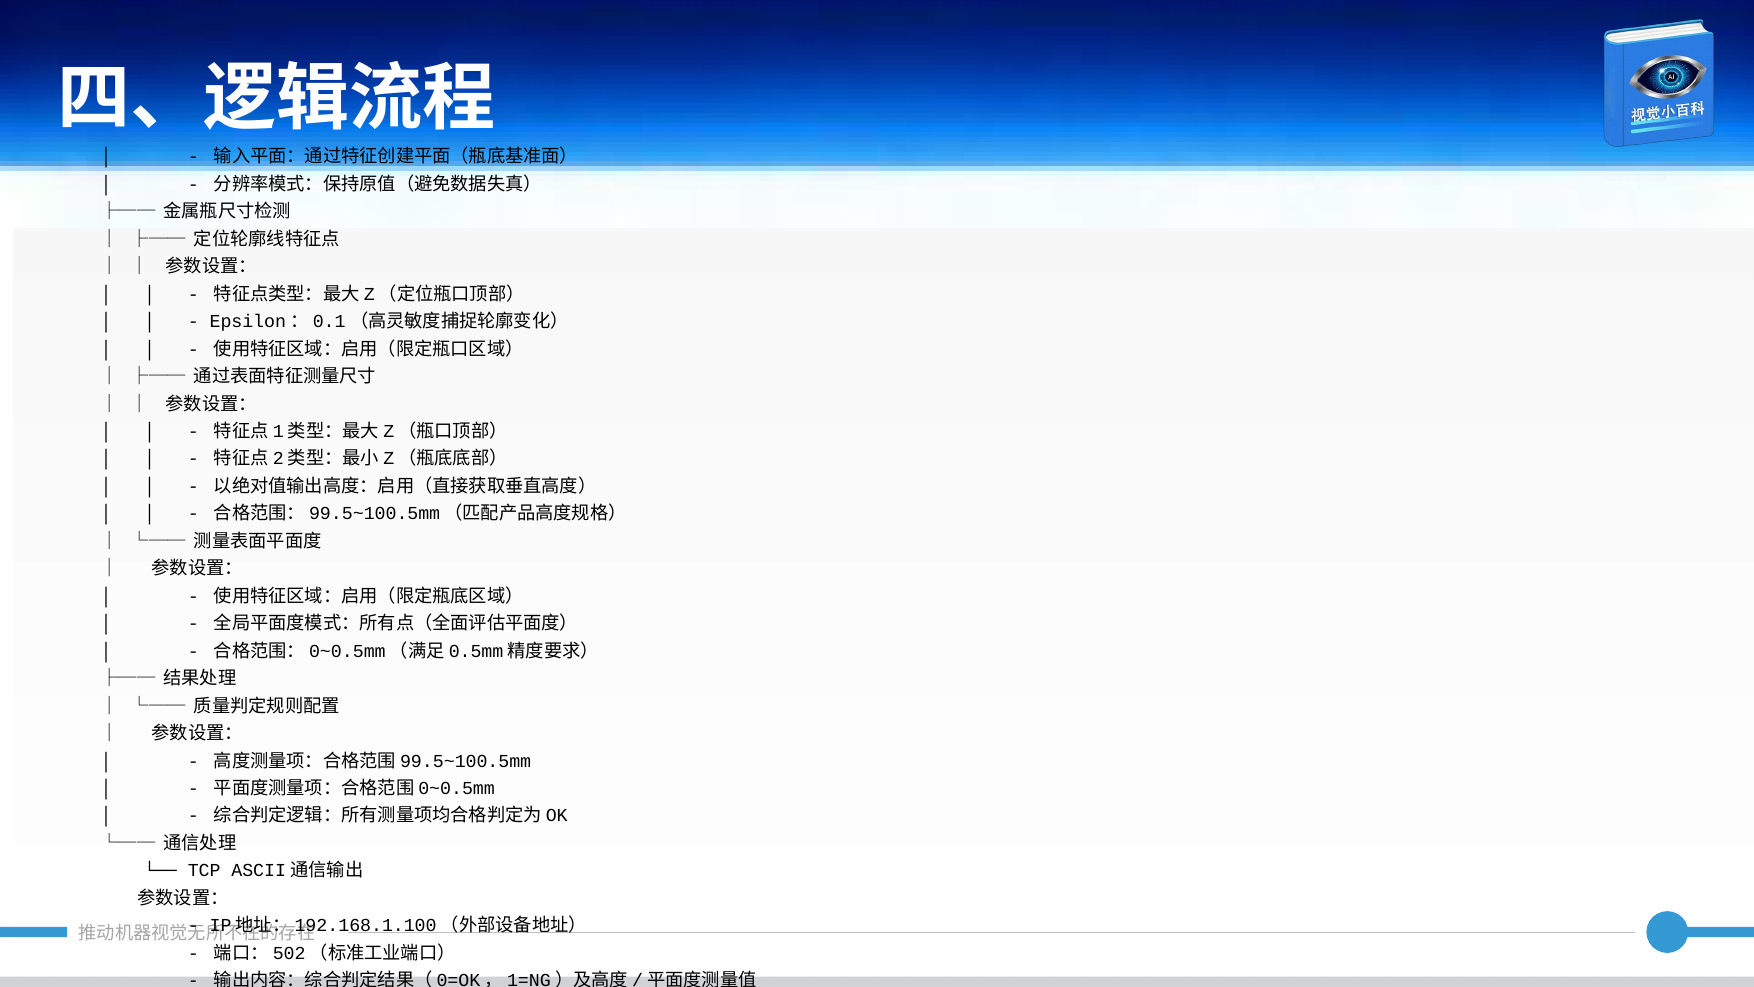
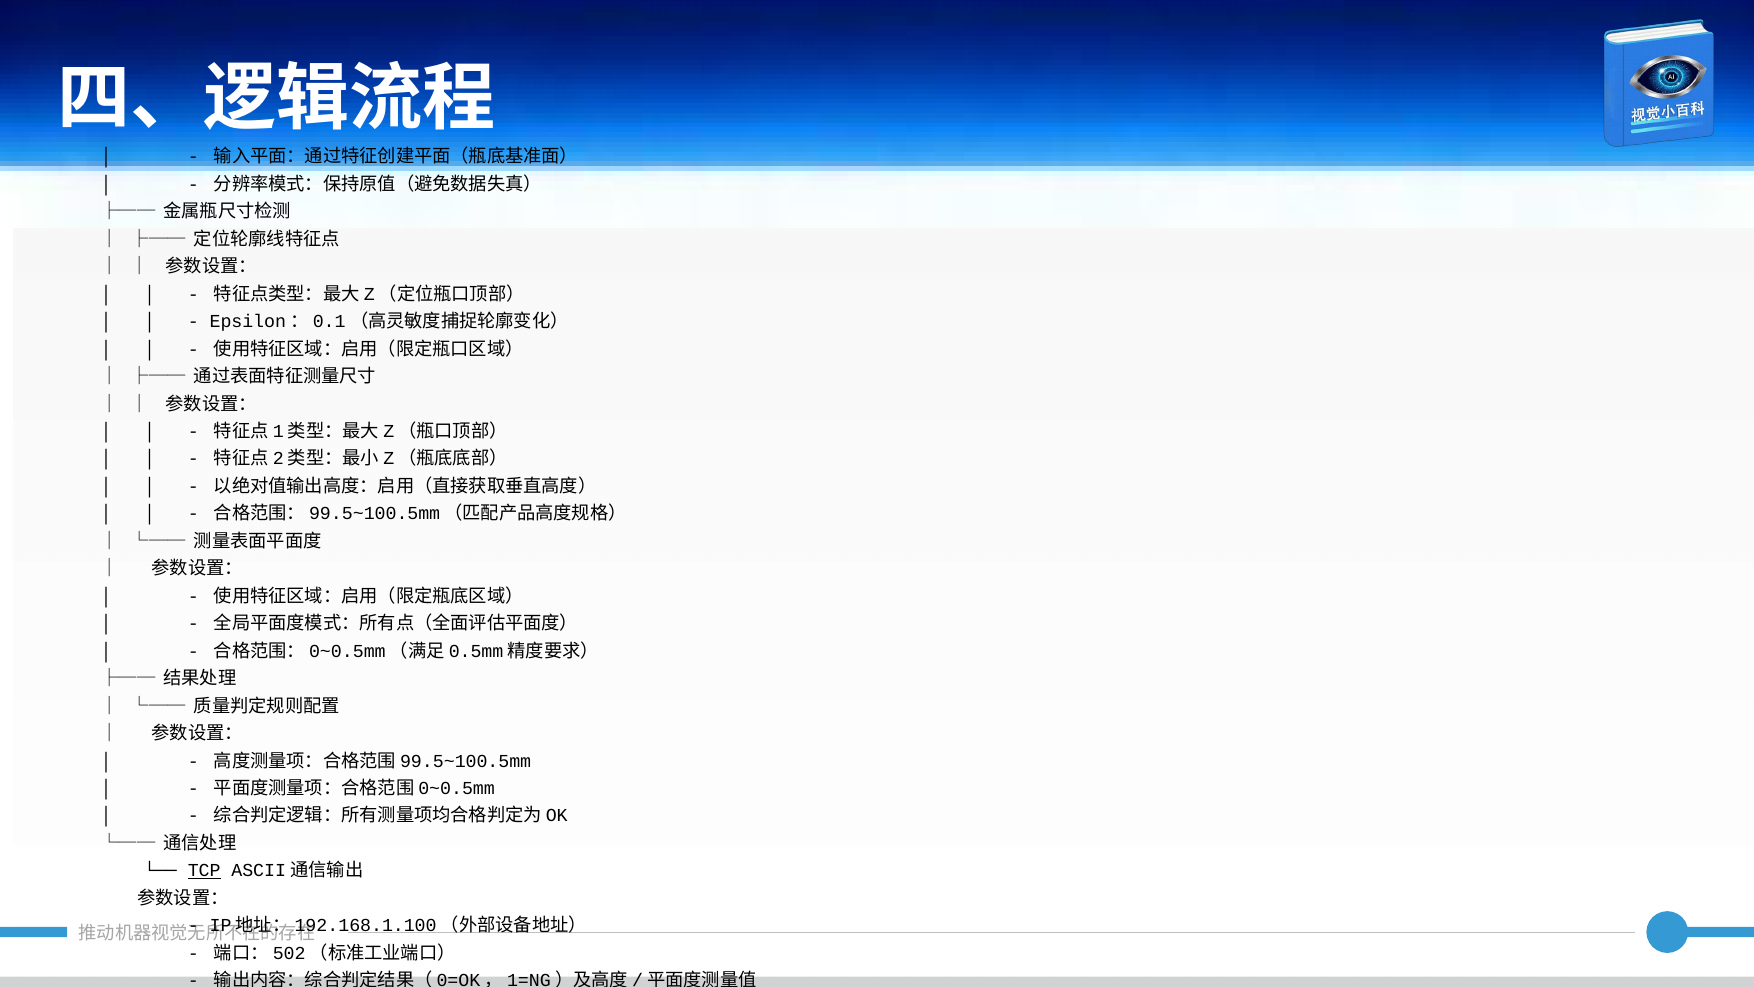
TCP underline: none -> present
